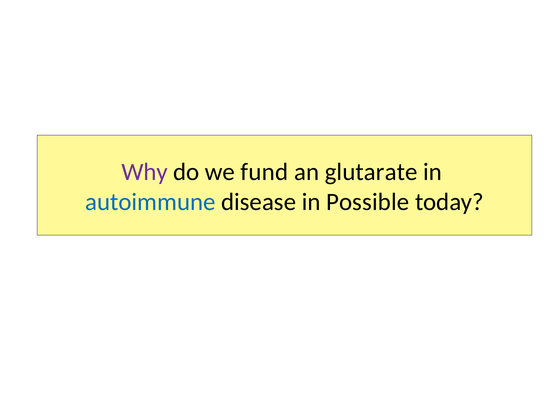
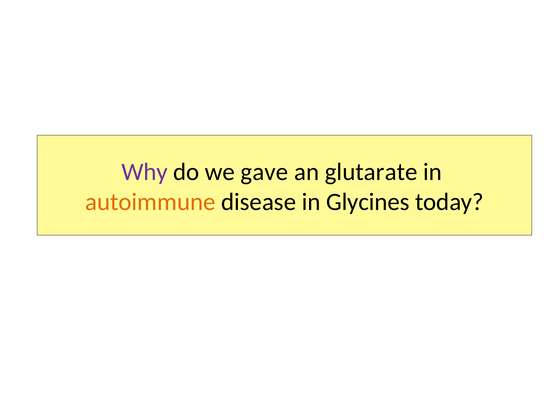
fund: fund -> gave
autoimmune colour: blue -> orange
Possible: Possible -> Glycines
